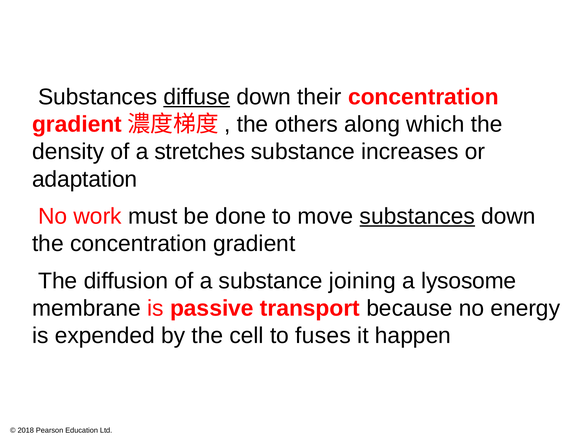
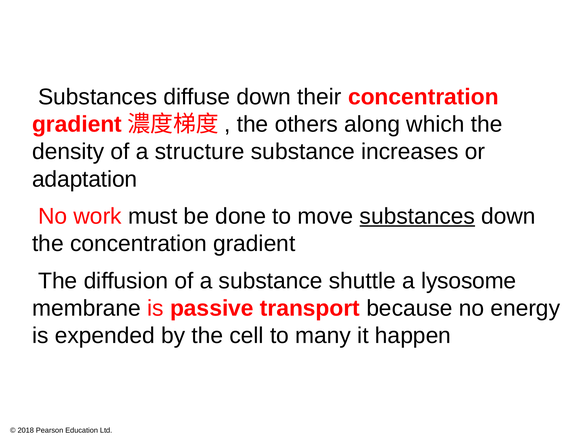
diffuse underline: present -> none
stretches: stretches -> structure
joining: joining -> shuttle
fuses: fuses -> many
